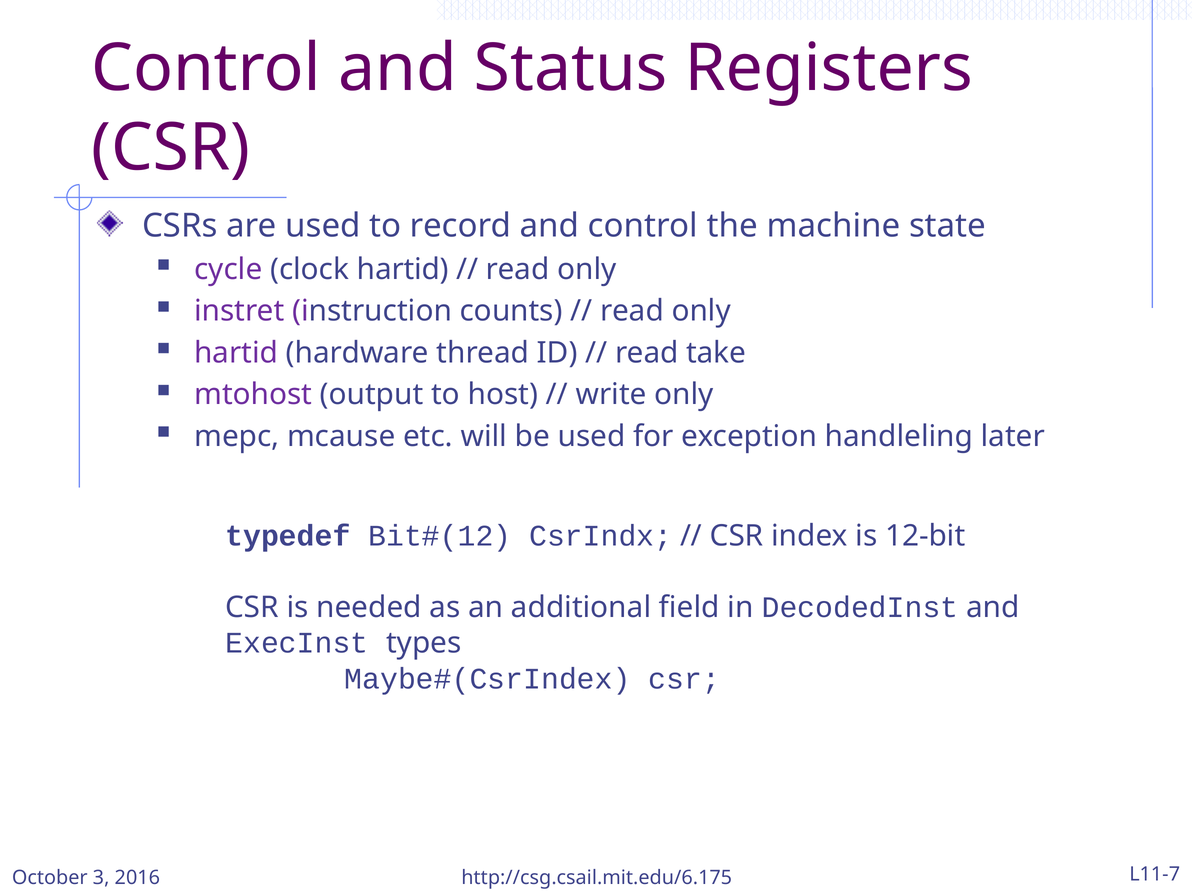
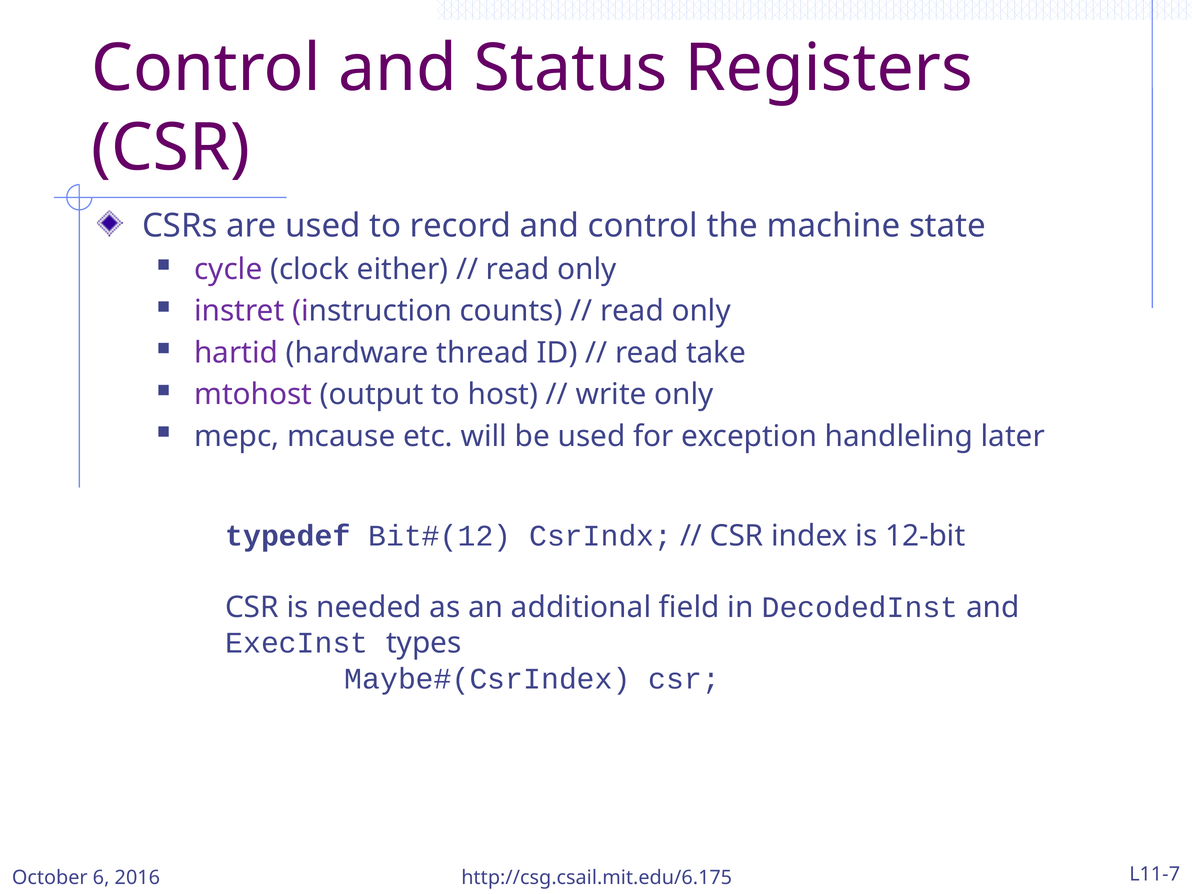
clock hartid: hartid -> either
3: 3 -> 6
